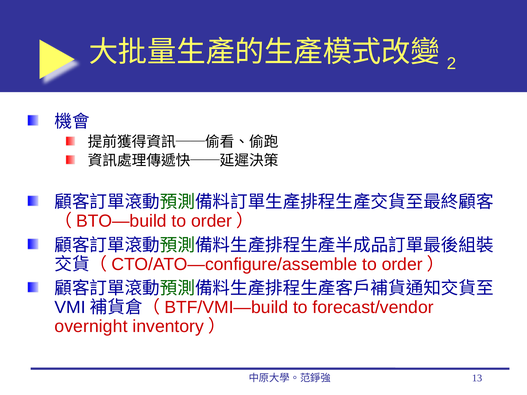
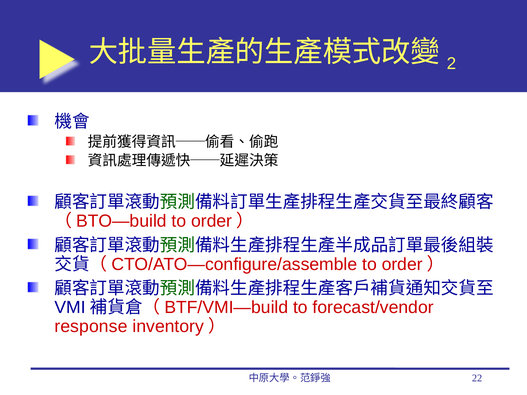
overnight: overnight -> response
13: 13 -> 22
